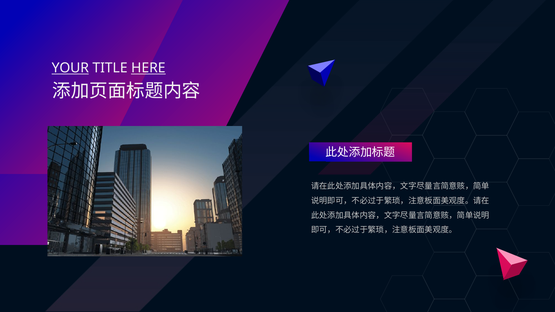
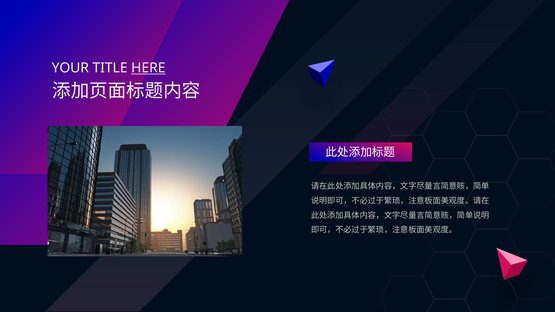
YOUR underline: present -> none
